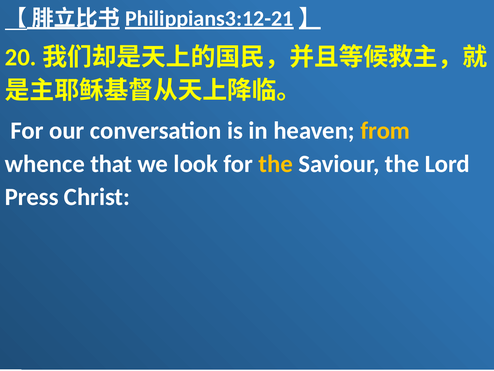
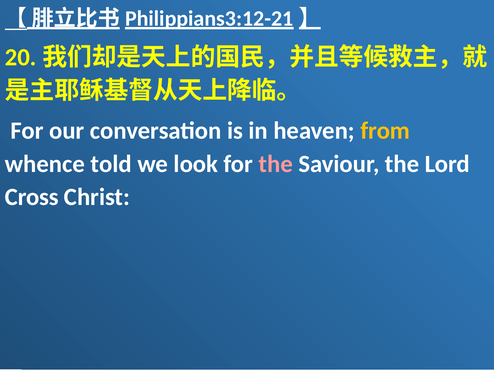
that: that -> told
the at (276, 164) colour: yellow -> pink
Press: Press -> Cross
